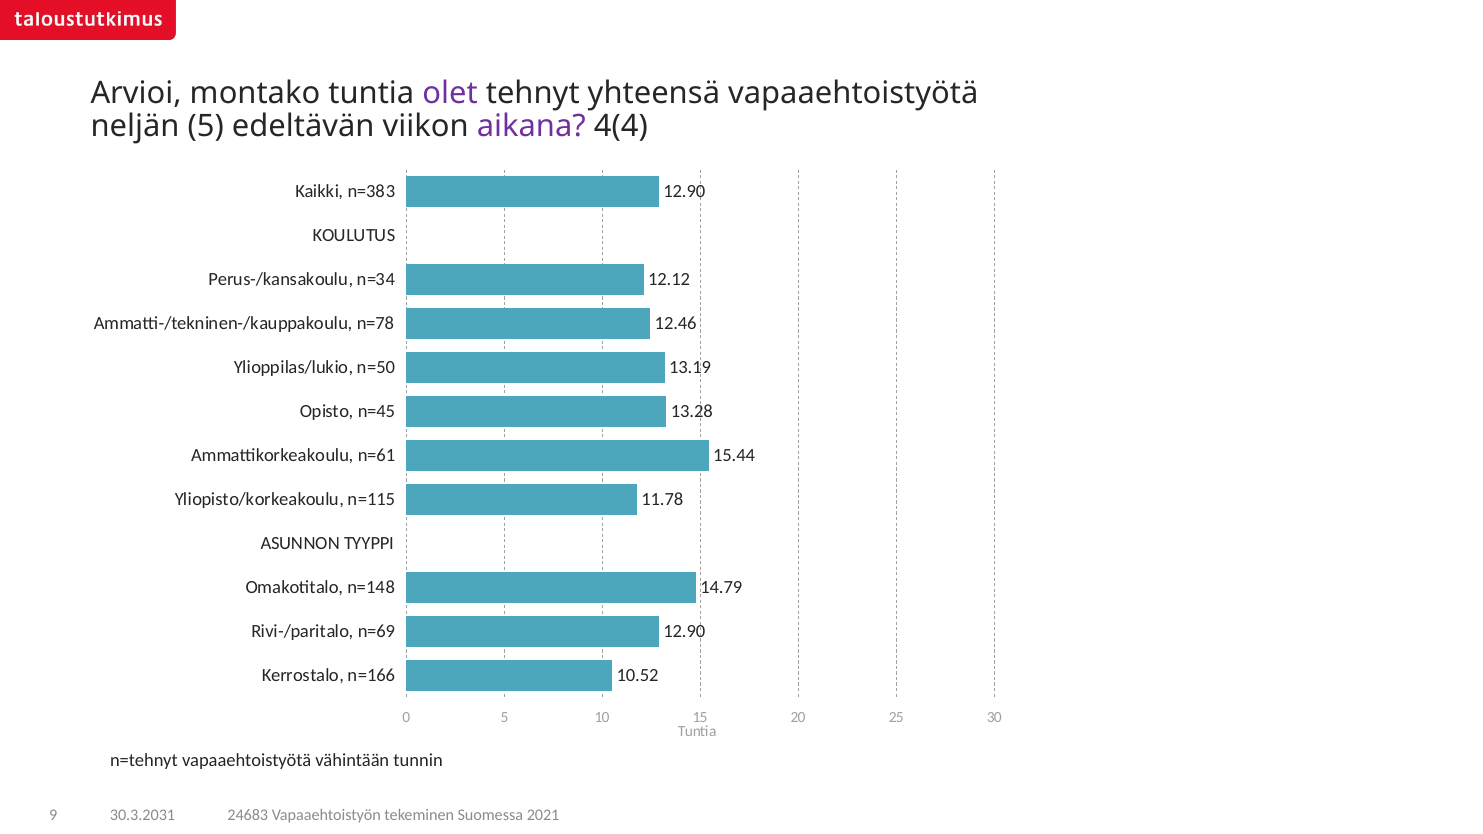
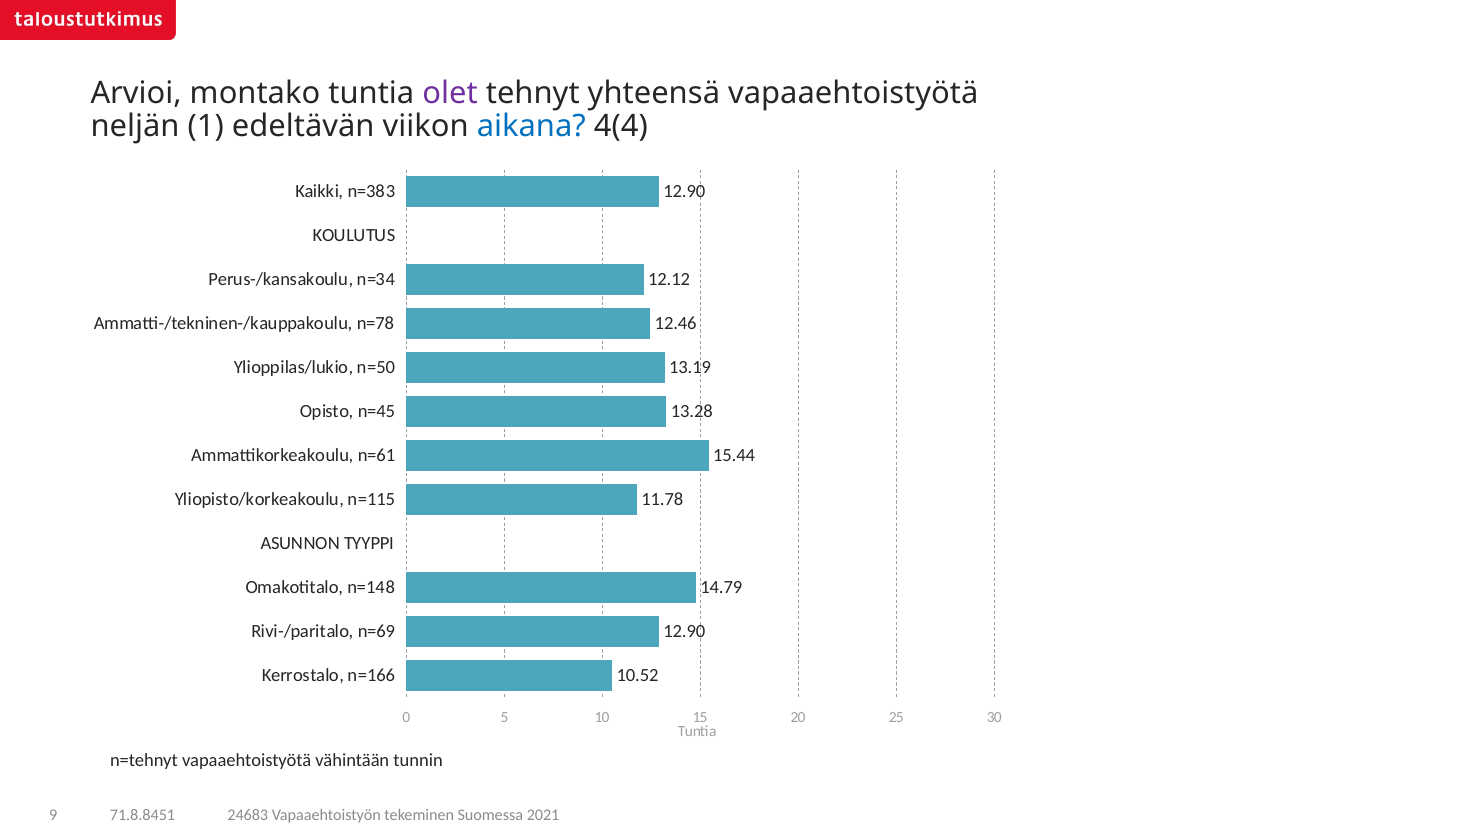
neljän 5: 5 -> 1
aikana colour: purple -> blue
30.3.2031: 30.3.2031 -> 71.8.8451
